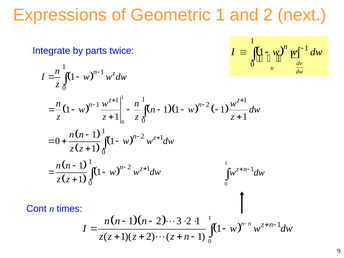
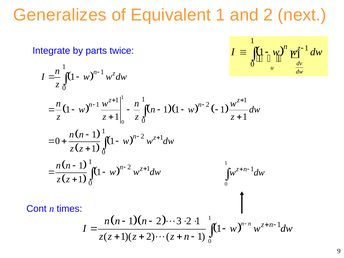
Expressions: Expressions -> Generalizes
Geometric: Geometric -> Equivalent
